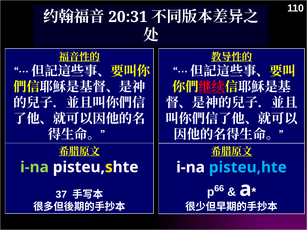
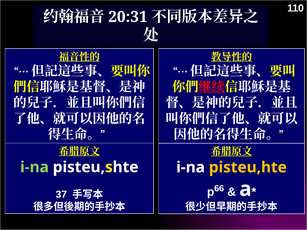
pisteu,hte colour: light blue -> yellow
